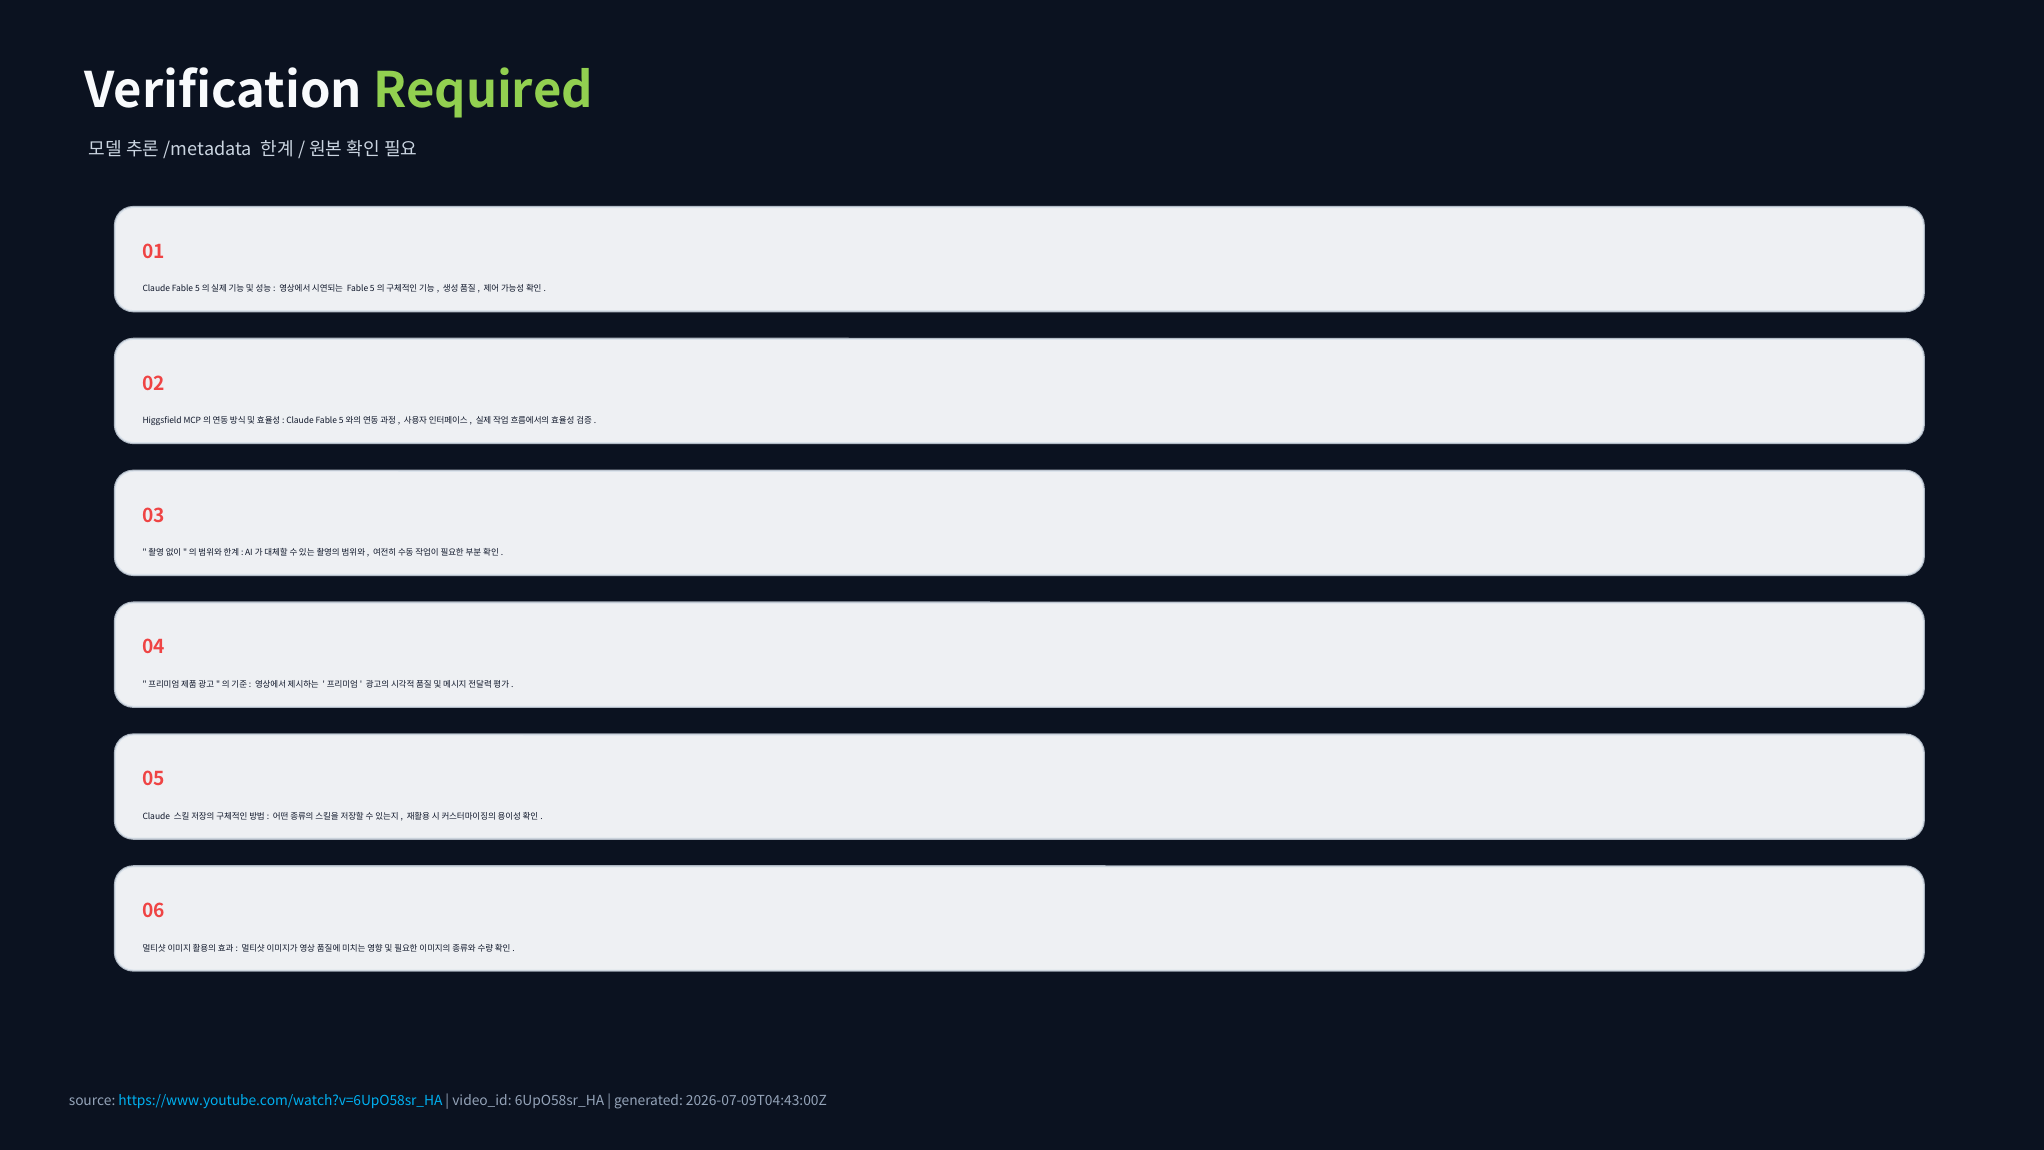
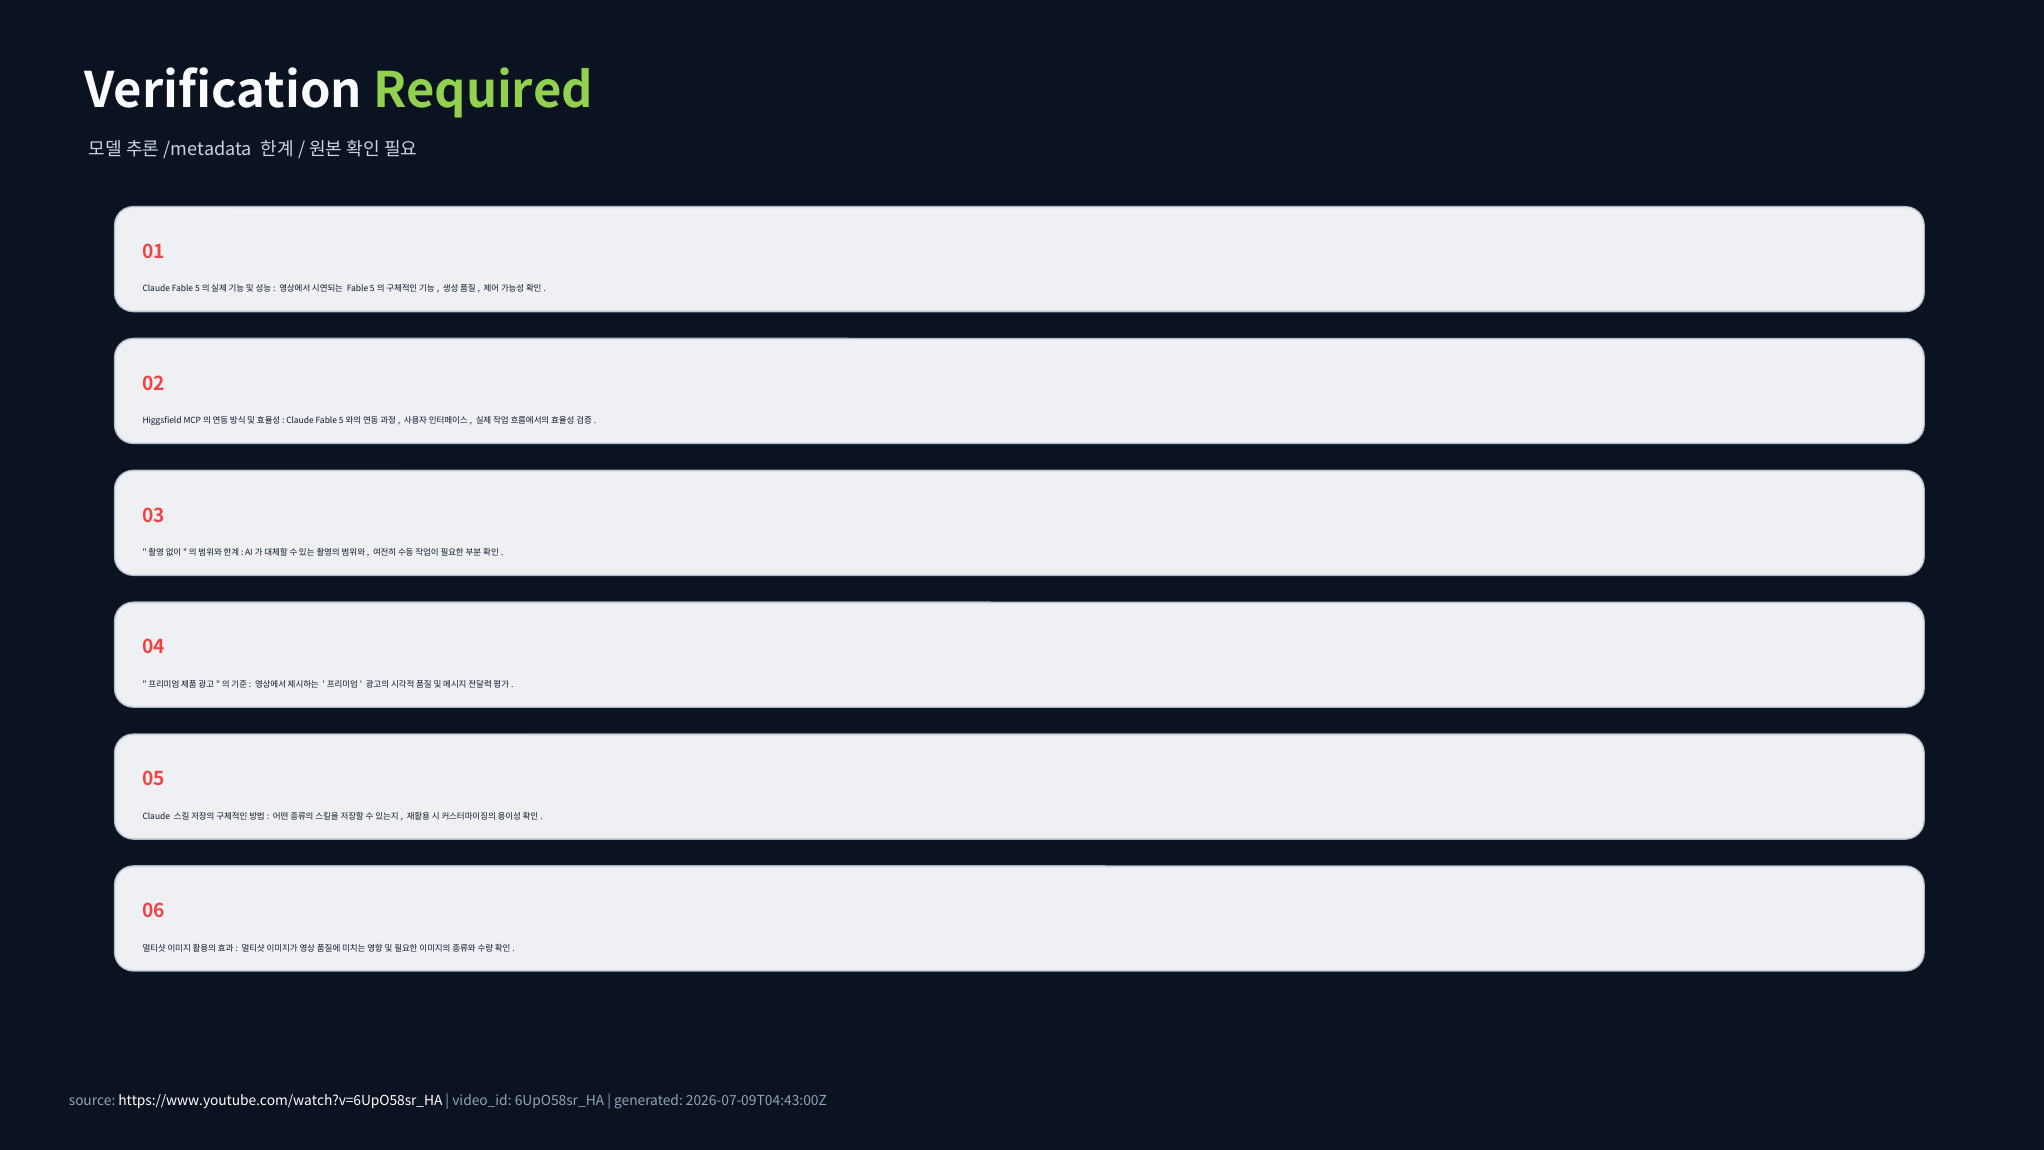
https://www.youtube.com/watch?v=6UpO58sr_HA colour: light blue -> white
